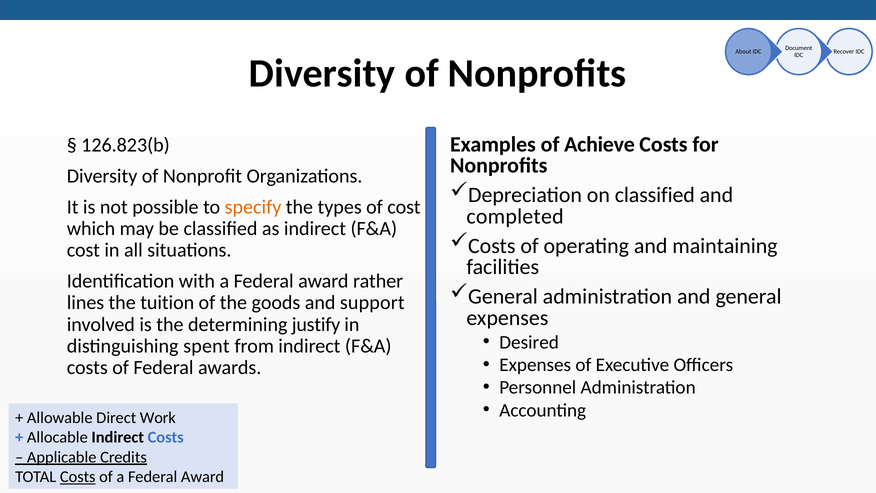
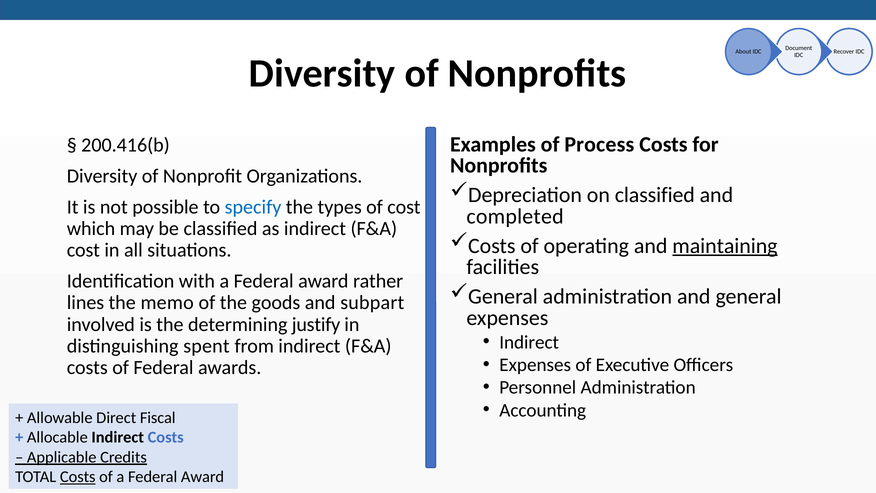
Achieve: Achieve -> Process
126.823(b: 126.823(b -> 200.416(b
specify colour: orange -> blue
maintaining underline: none -> present
tuition: tuition -> memo
support: support -> subpart
Desired at (529, 342): Desired -> Indirect
Work: Work -> Fiscal
